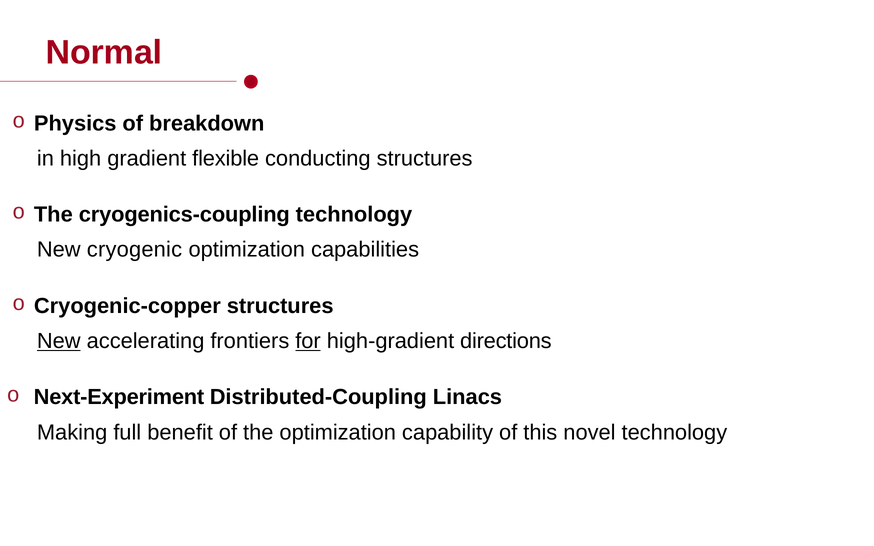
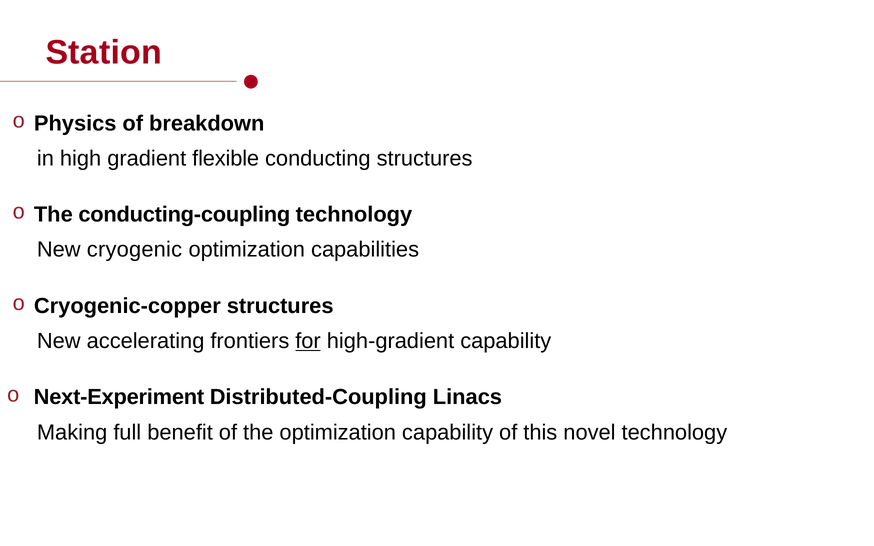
Normal: Normal -> Station
cryogenics-coupling: cryogenics-coupling -> conducting-coupling
New at (59, 341) underline: present -> none
high-gradient directions: directions -> capability
